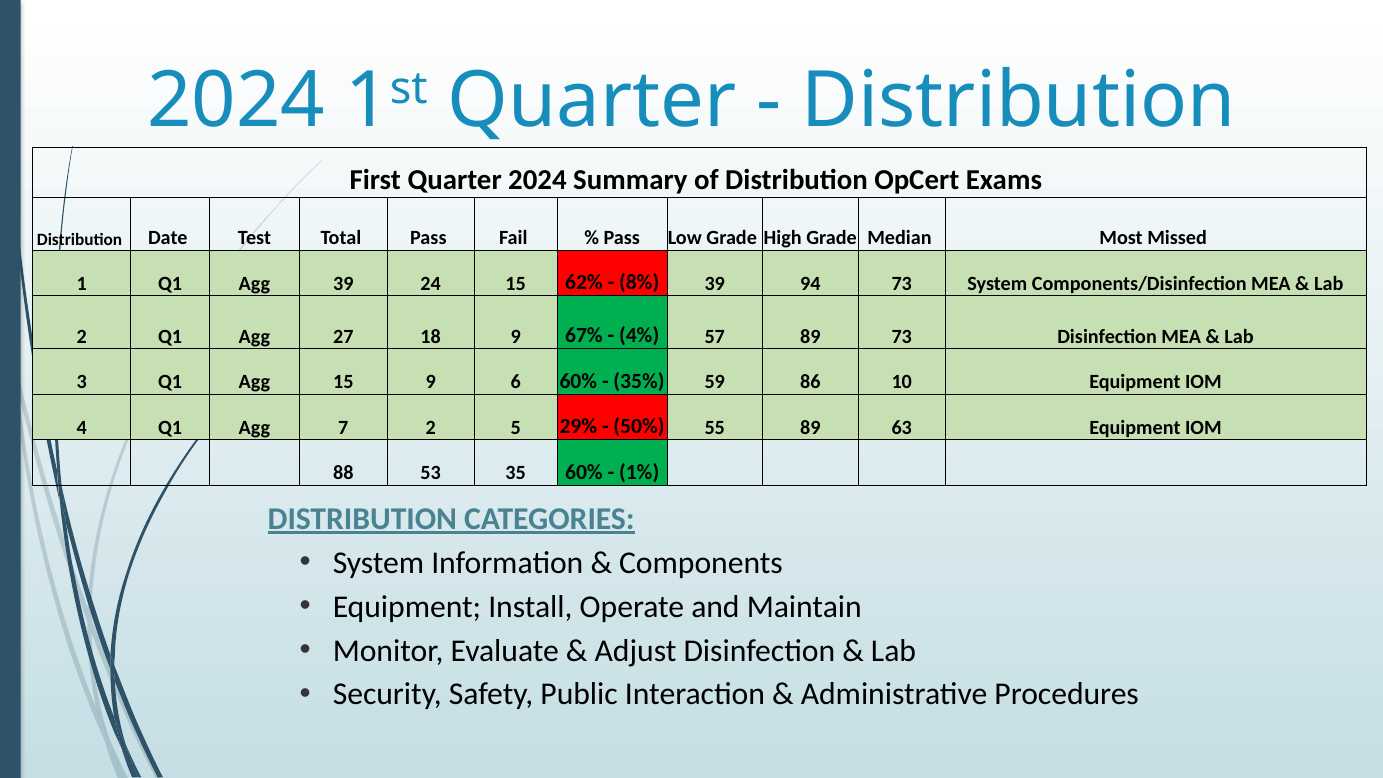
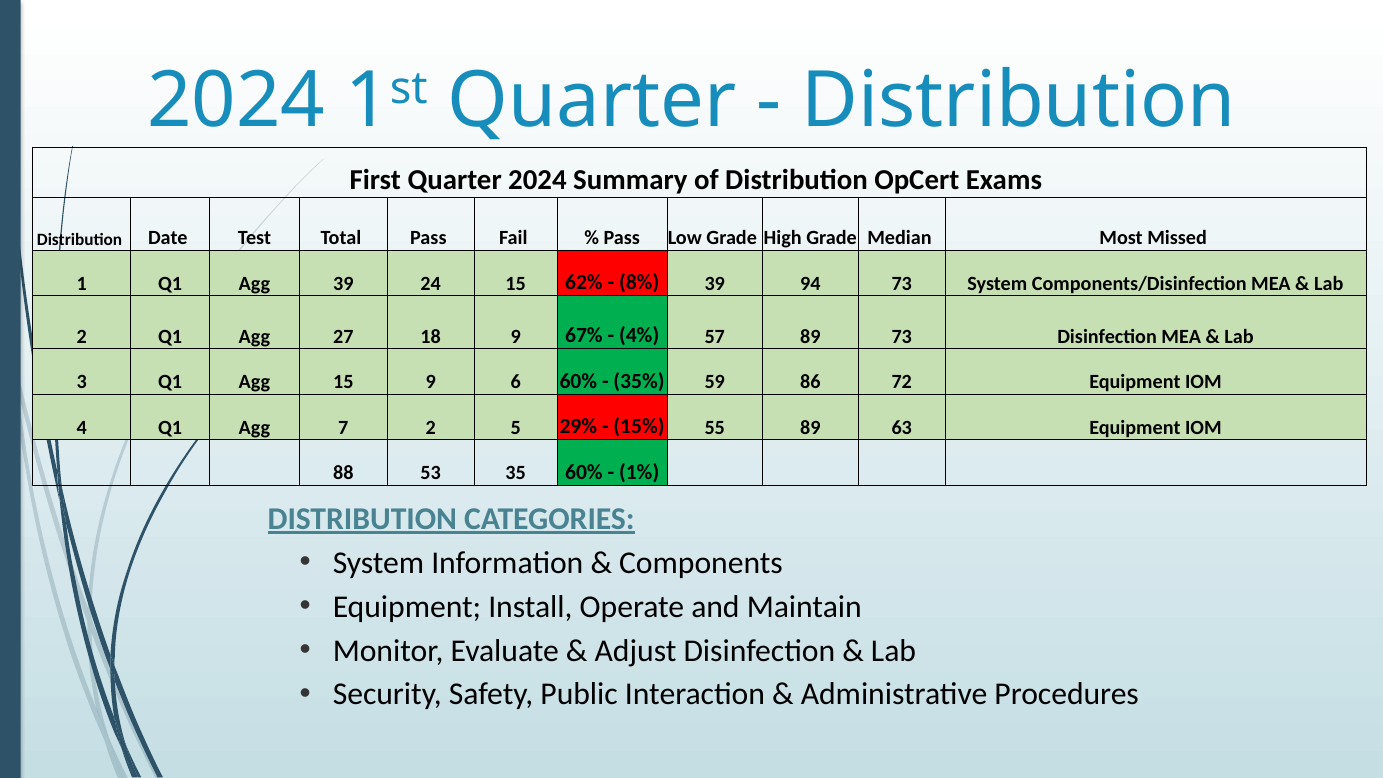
10: 10 -> 72
50%: 50% -> 15%
